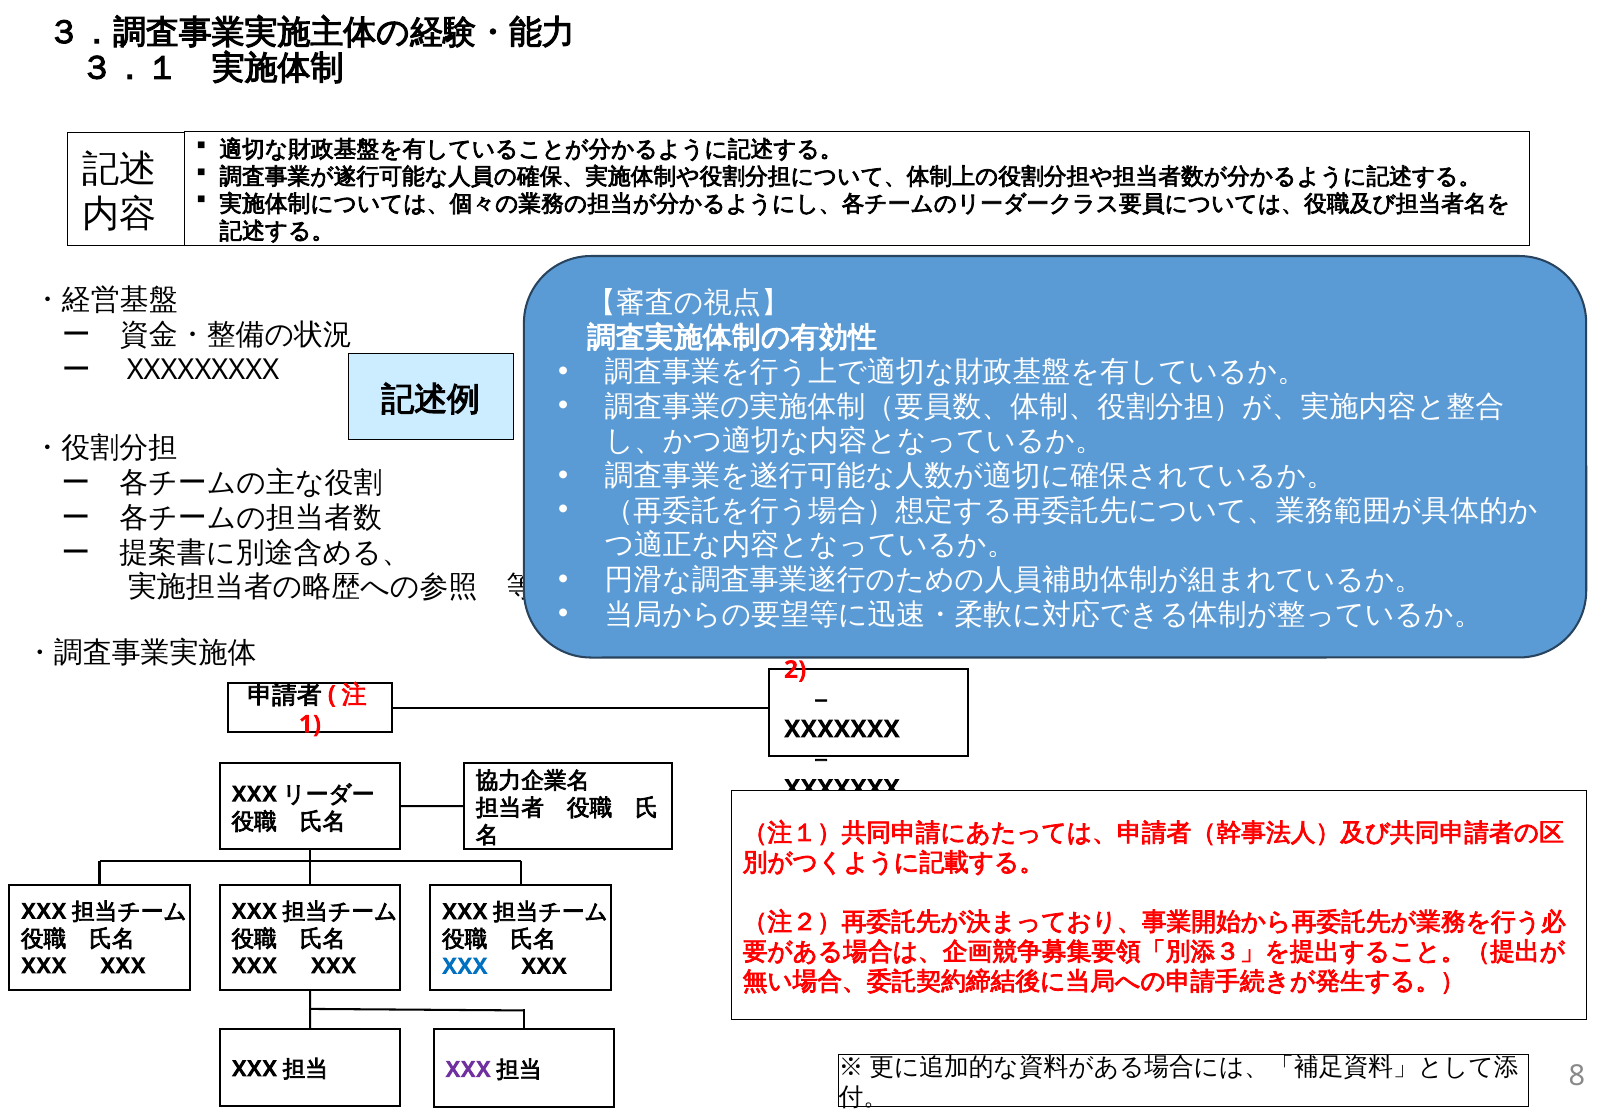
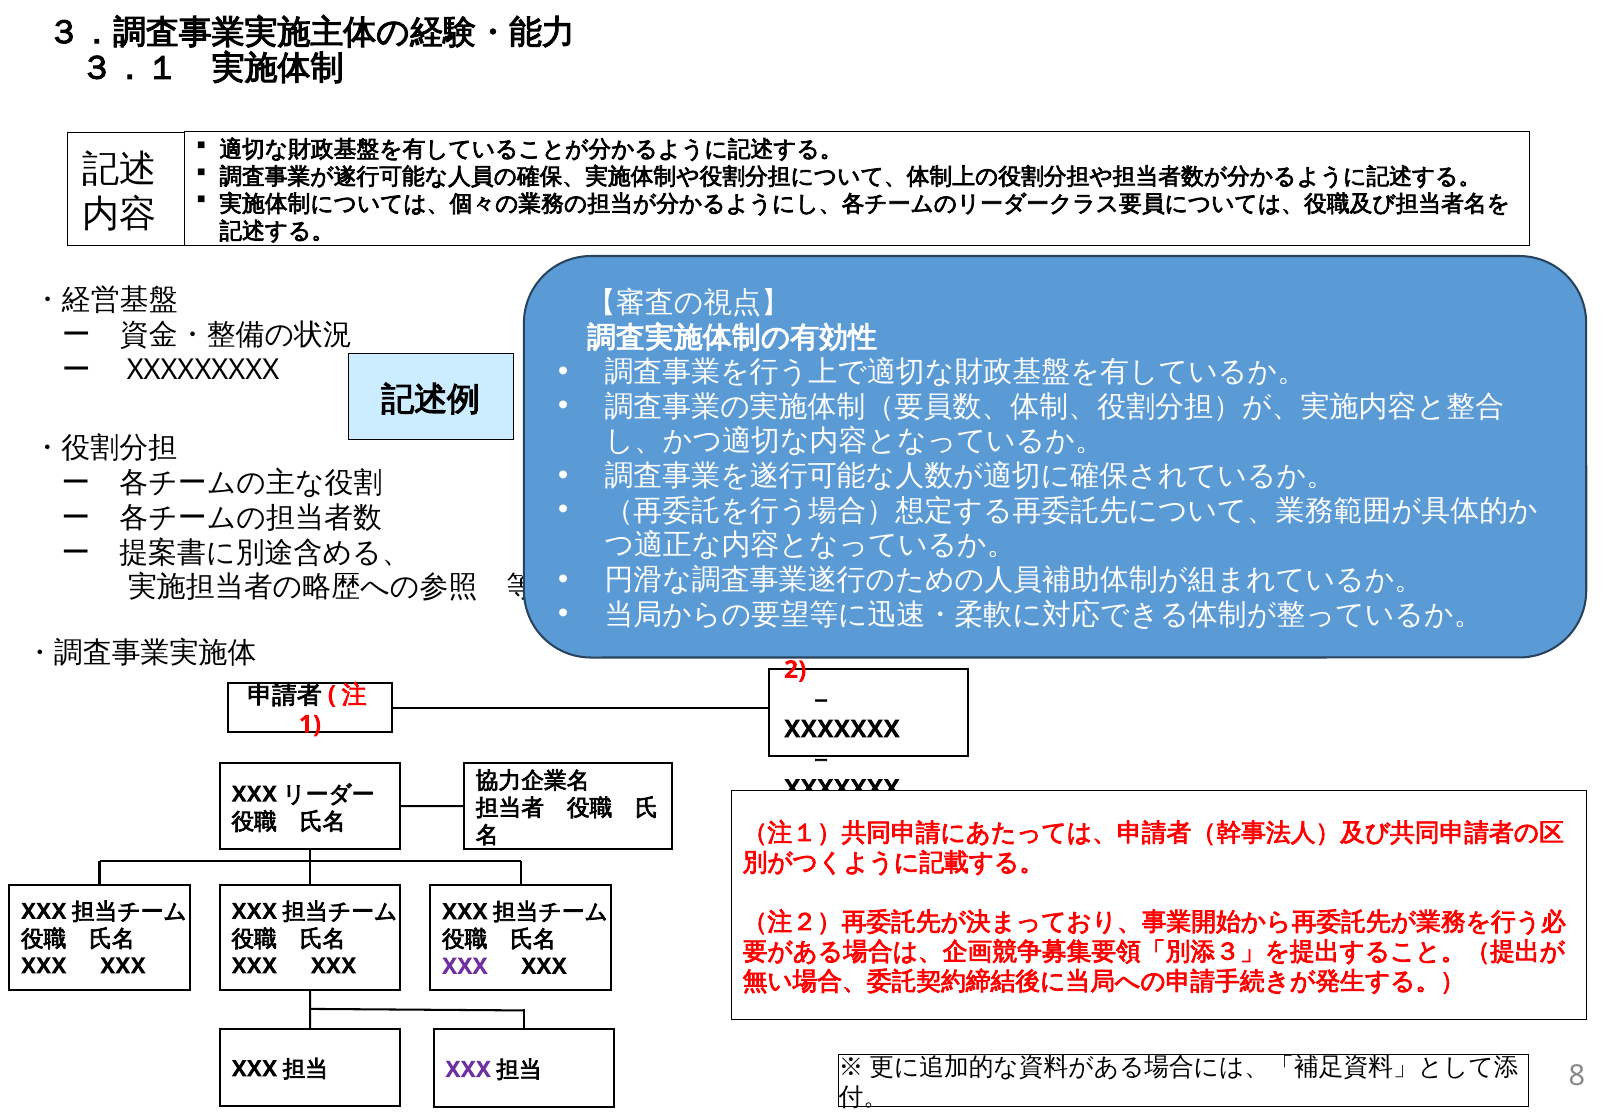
XXX at (465, 966) colour: blue -> purple
